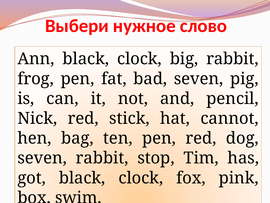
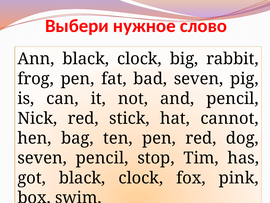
seven rabbit: rabbit -> pencil
